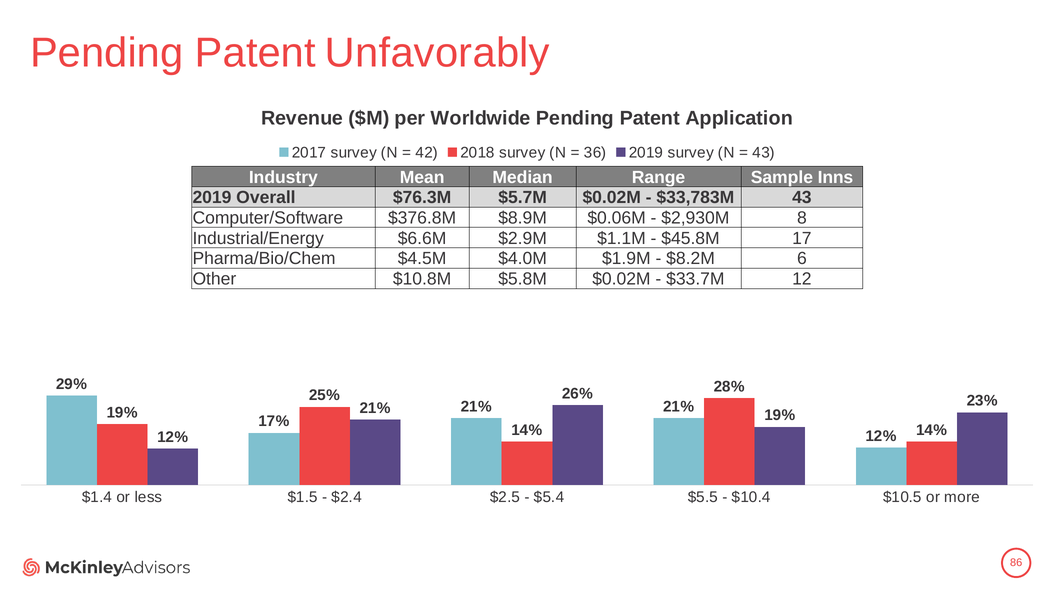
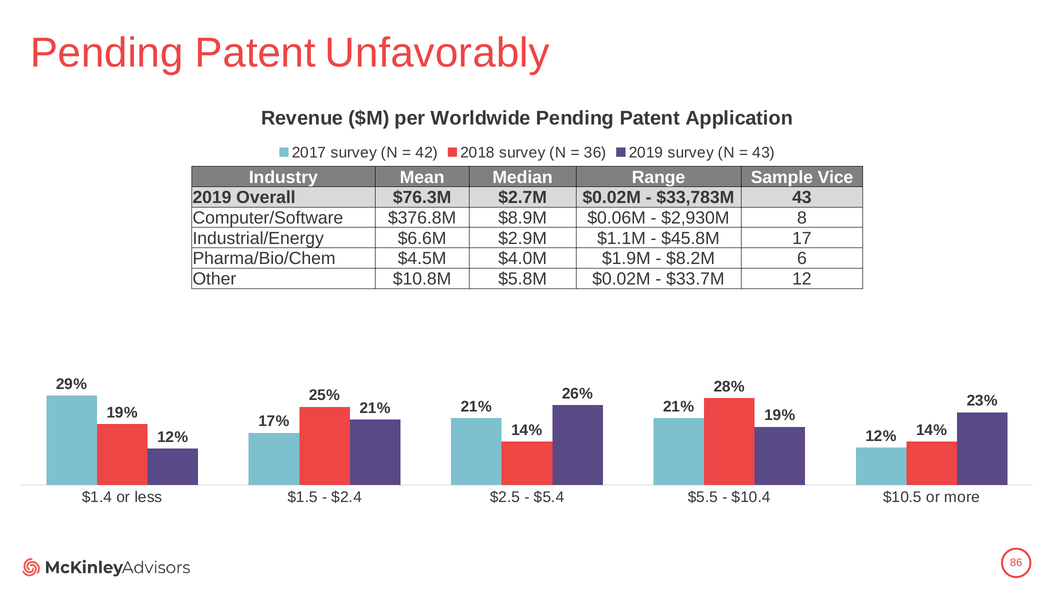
Inns: Inns -> Vice
$5.7M: $5.7M -> $2.7M
